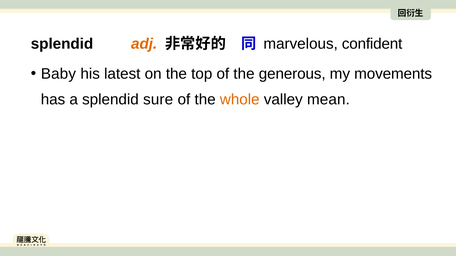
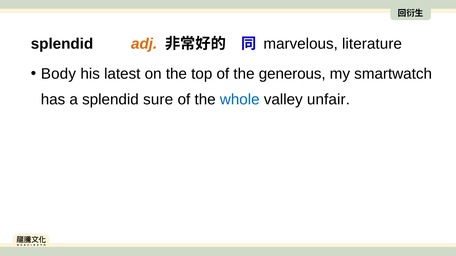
confident: confident -> literature
Baby: Baby -> Body
movements: movements -> smartwatch
whole colour: orange -> blue
mean: mean -> unfair
